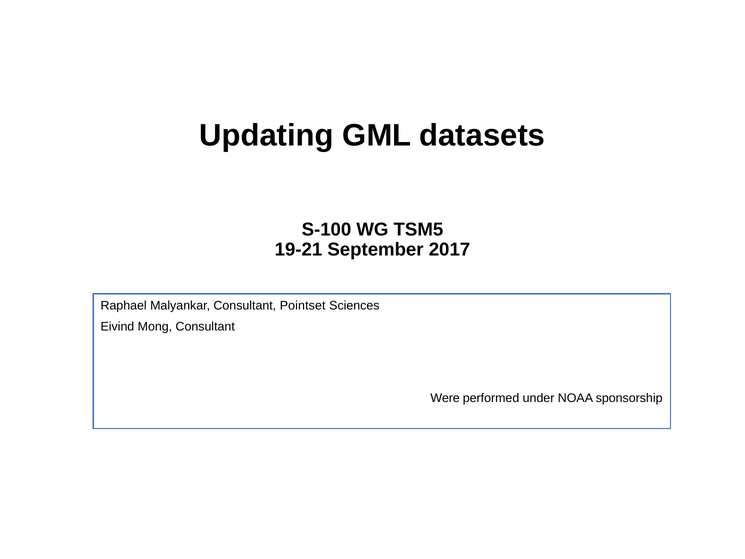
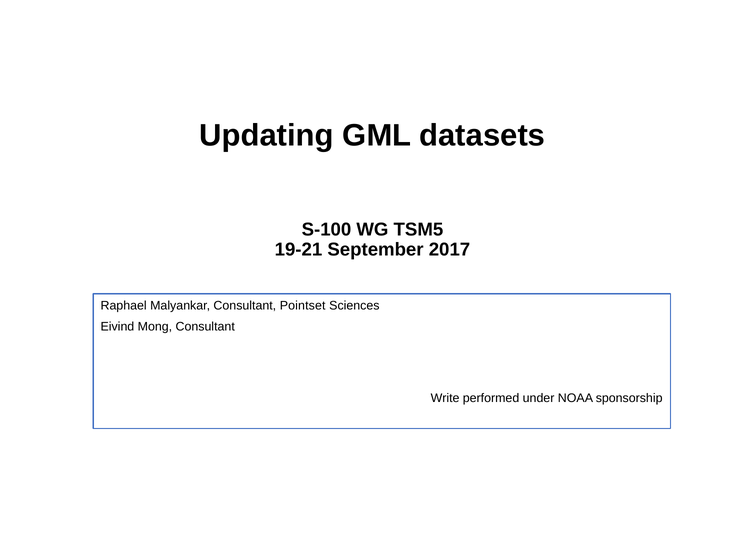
Were: Were -> Write
